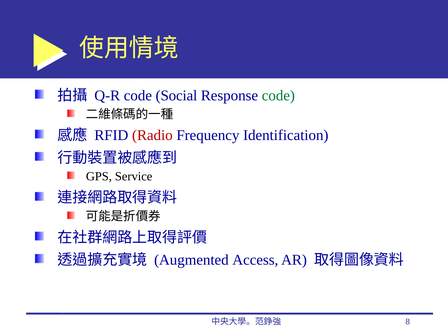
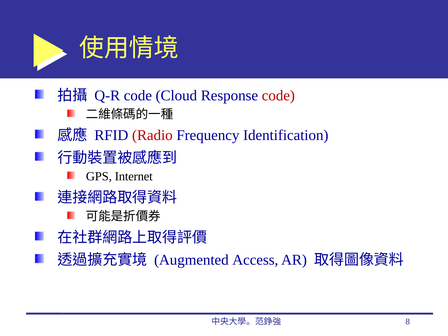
Social: Social -> Cloud
code at (278, 96) colour: green -> red
Service: Service -> Internet
